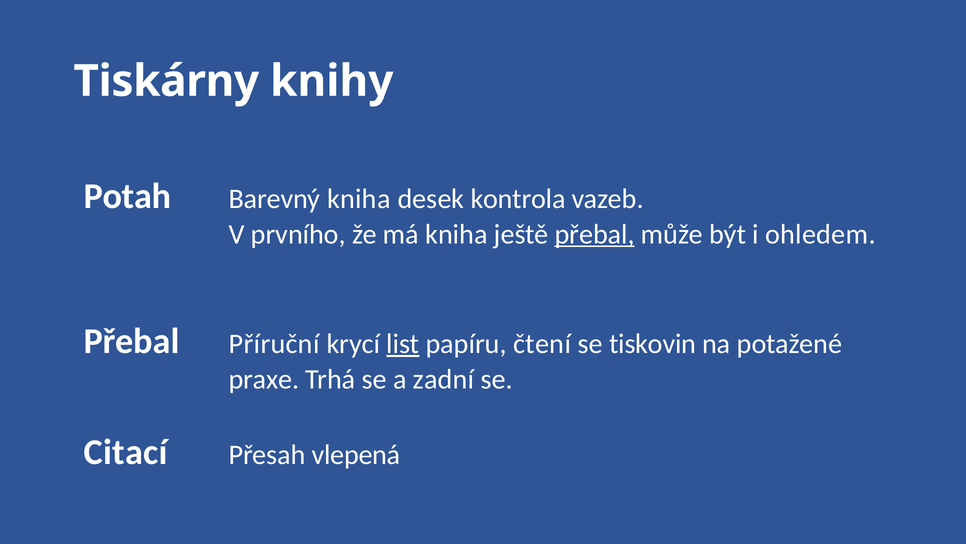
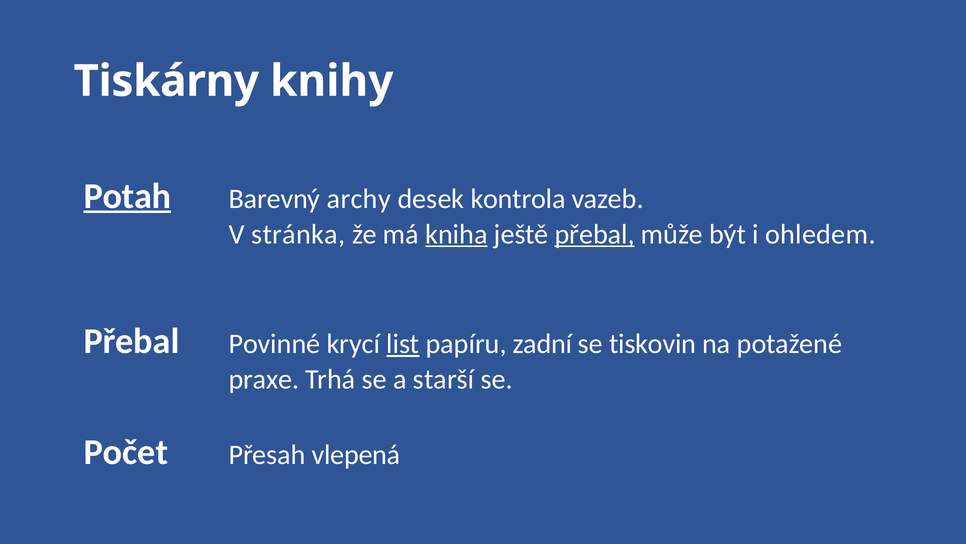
Potah underline: none -> present
Barevný kniha: kniha -> archy
prvního: prvního -> stránka
kniha at (456, 234) underline: none -> present
Příruční: Příruční -> Povinné
čtení: čtení -> zadní
zadní: zadní -> starší
Citací: Citací -> Počet
